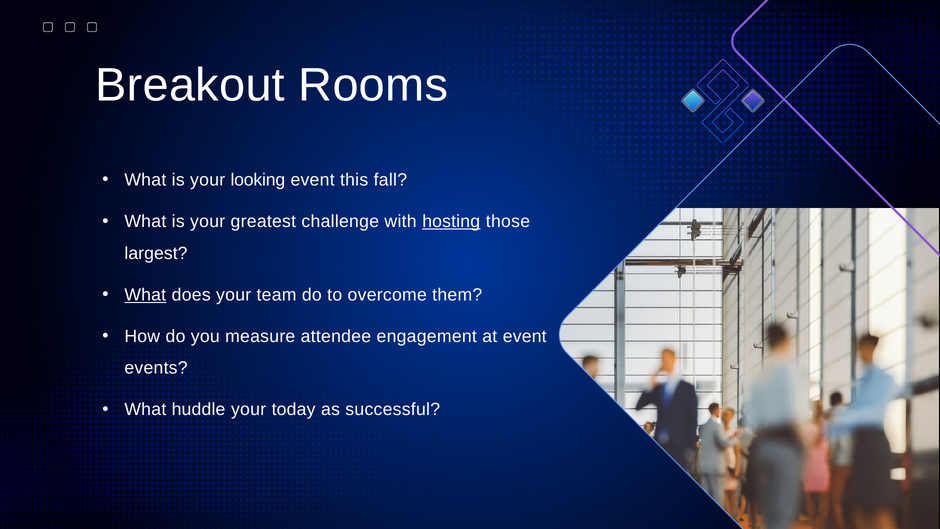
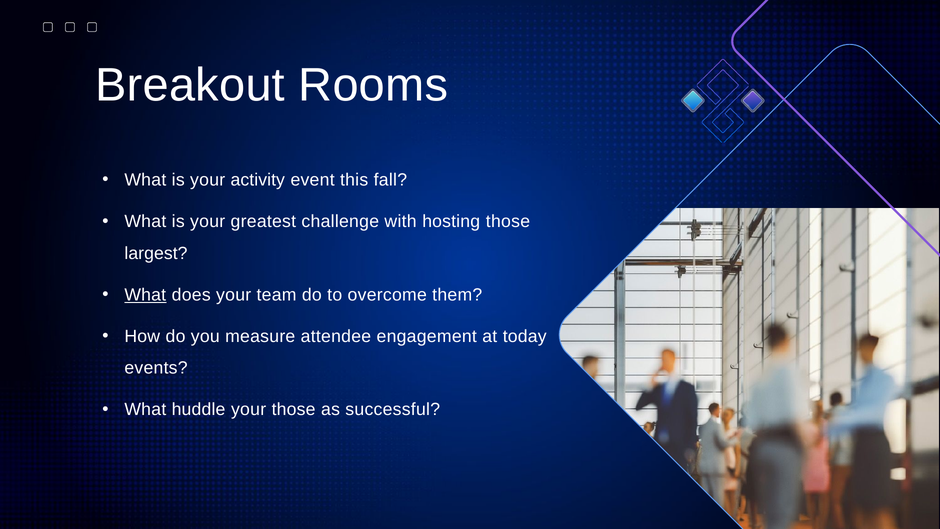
looking: looking -> activity
hosting underline: present -> none
at event: event -> today
your today: today -> those
